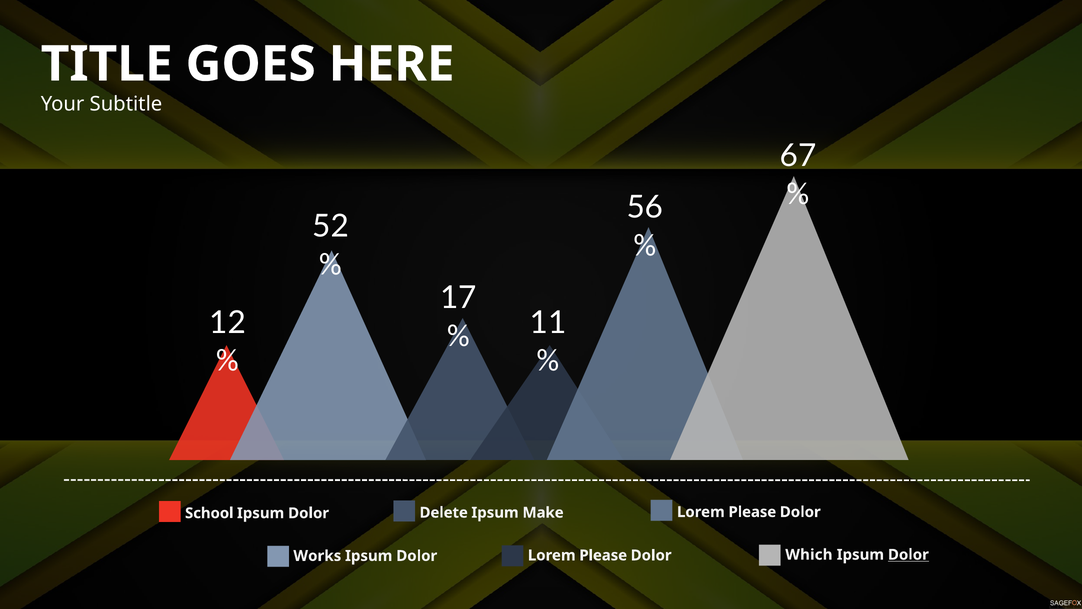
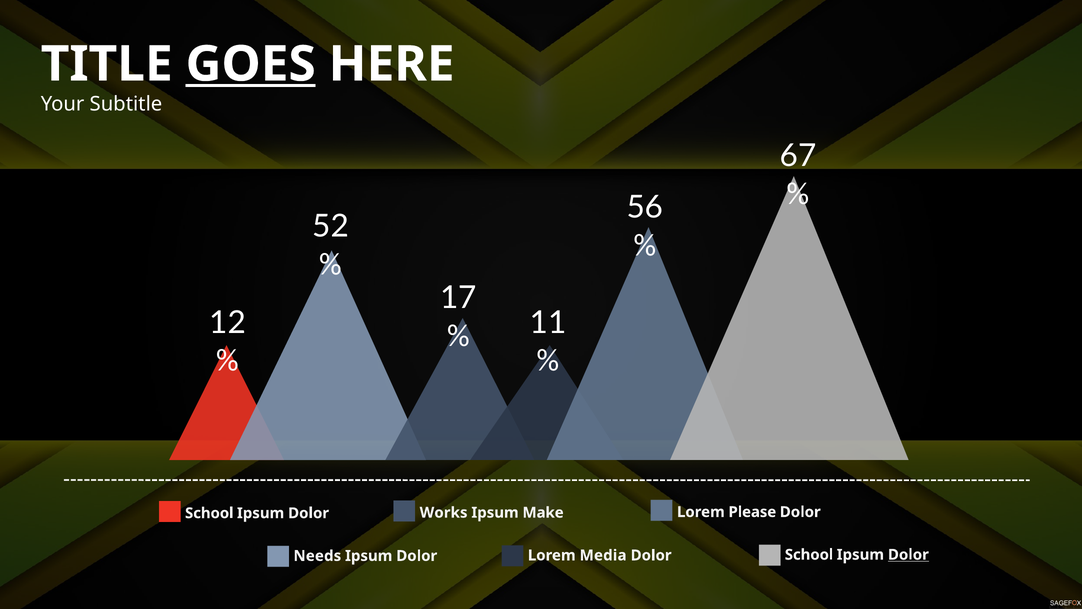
GOES underline: none -> present
Delete: Delete -> Works
Which at (809, 554): Which -> School
Please at (603, 555): Please -> Media
Works: Works -> Needs
